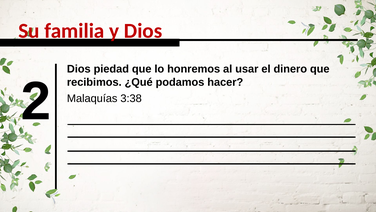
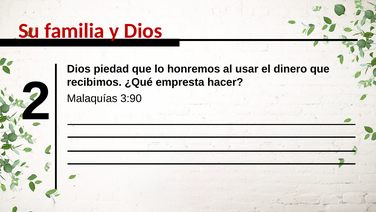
3:38: 3:38 -> 3:90
podamos: podamos -> empresta
